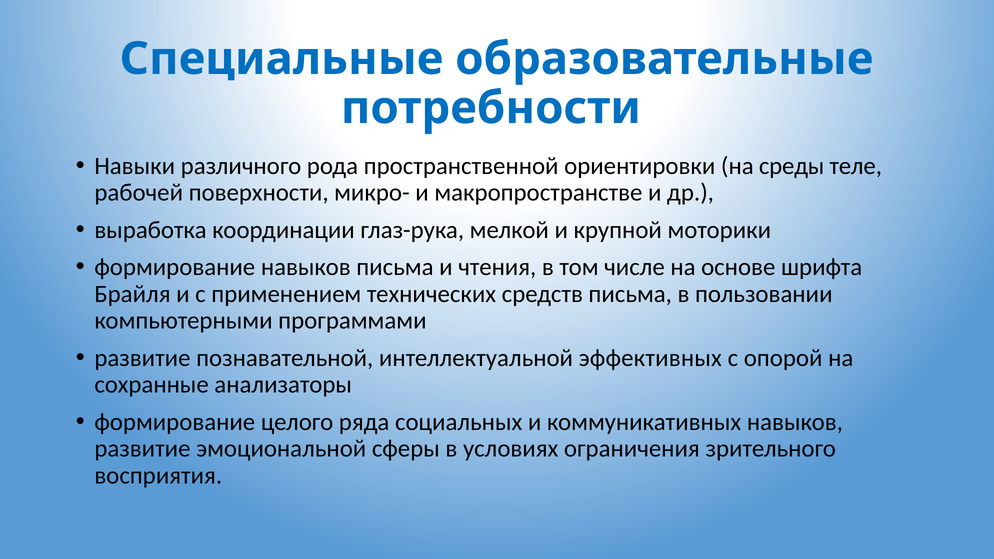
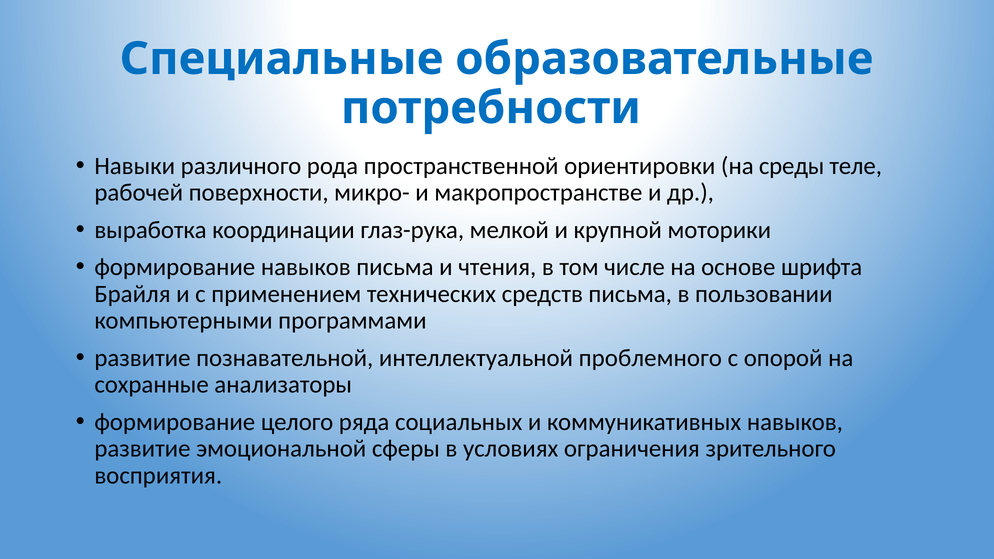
эффективных: эффективных -> проблемного
